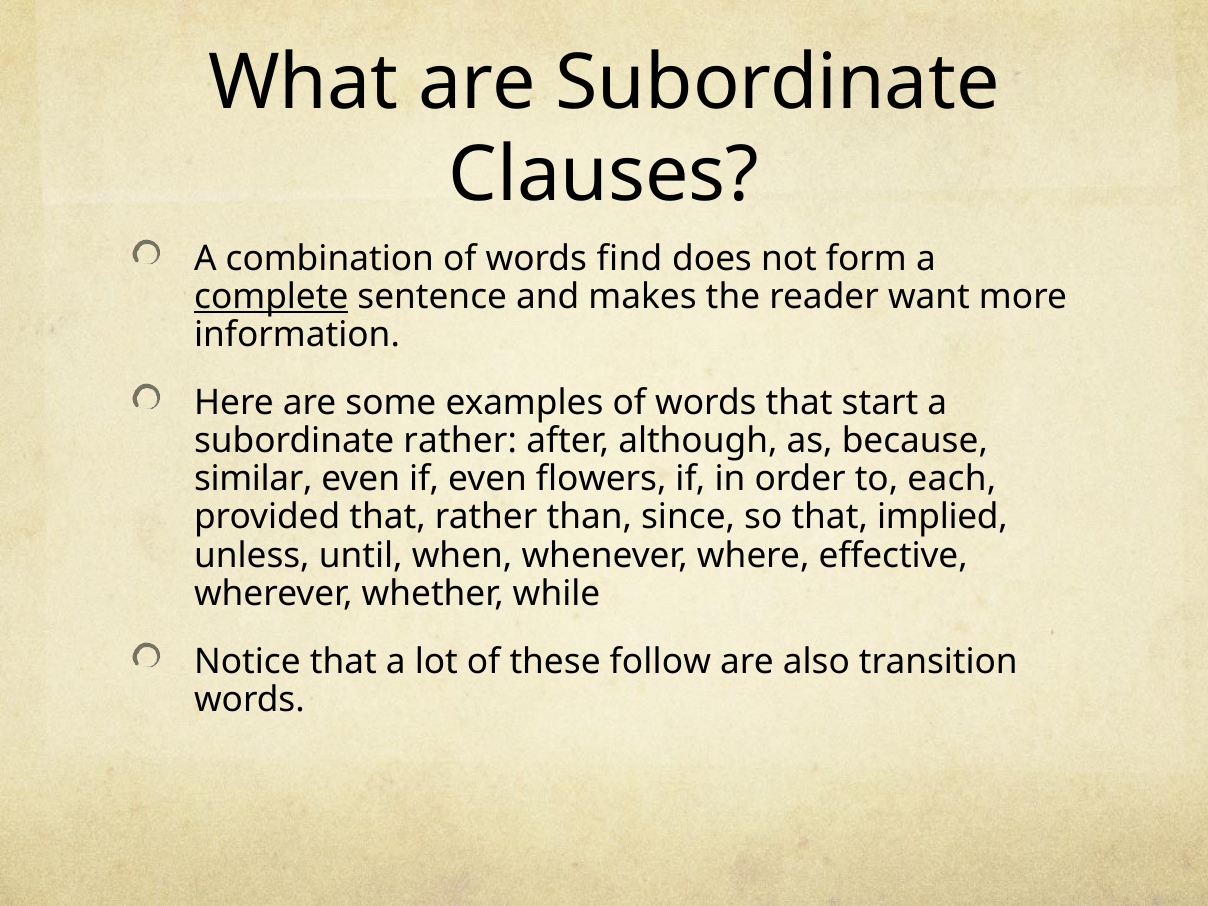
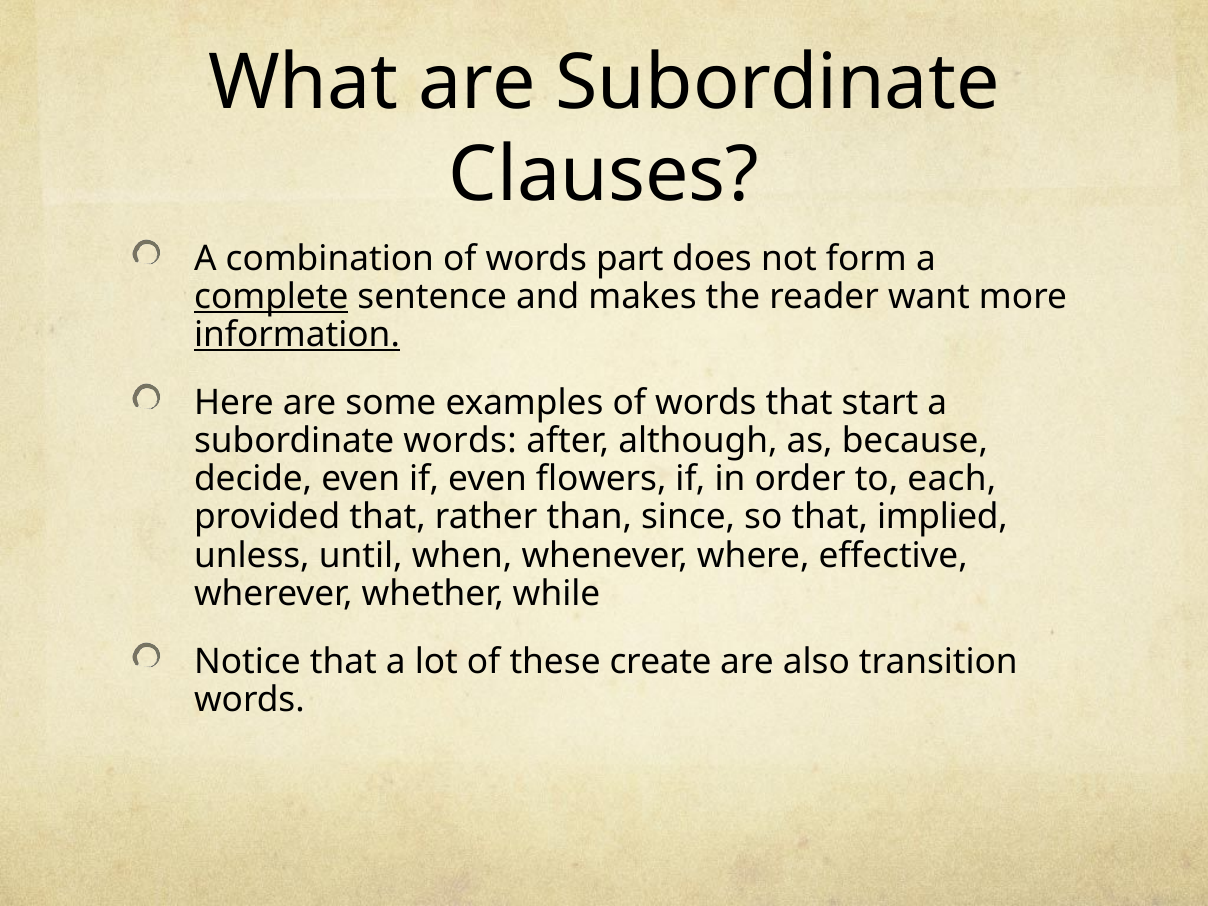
find: find -> part
information underline: none -> present
subordinate rather: rather -> words
similar: similar -> decide
follow: follow -> create
